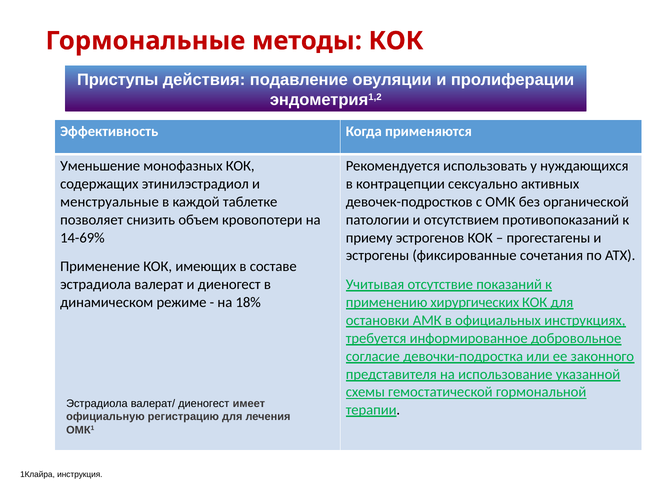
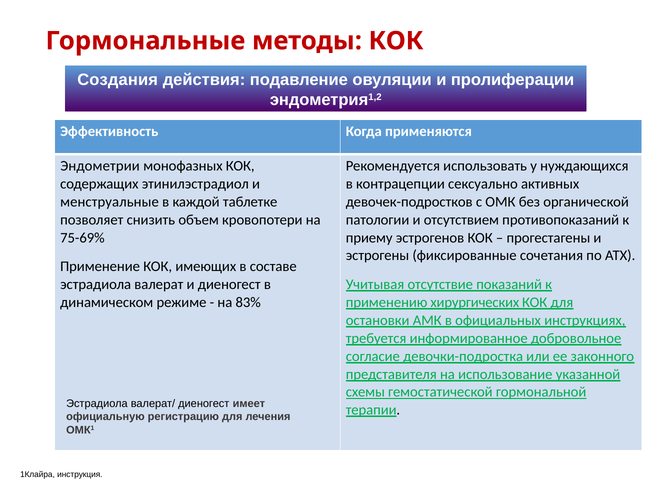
Приступы: Приступы -> Создания
Уменьшение: Уменьшение -> Эндометрии
14-69%: 14-69% -> 75-69%
18%: 18% -> 83%
